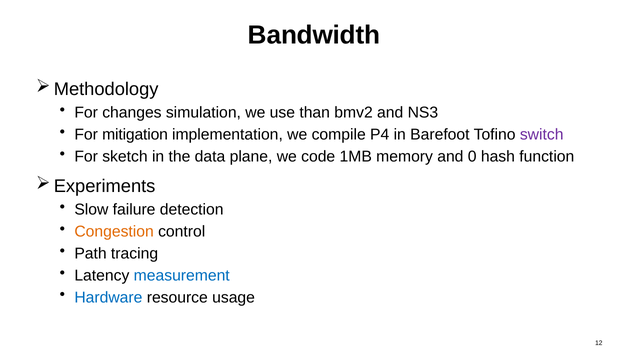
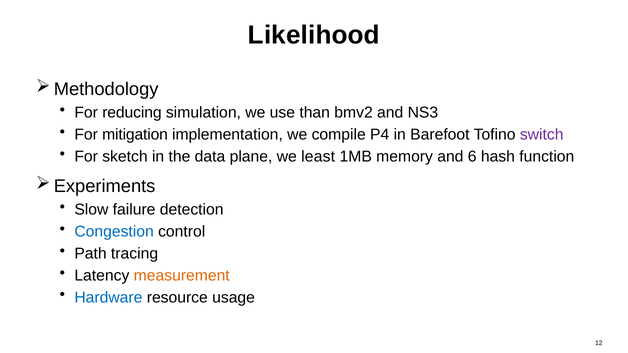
Bandwidth: Bandwidth -> Likelihood
changes: changes -> reducing
code: code -> least
0: 0 -> 6
Congestion colour: orange -> blue
measurement colour: blue -> orange
